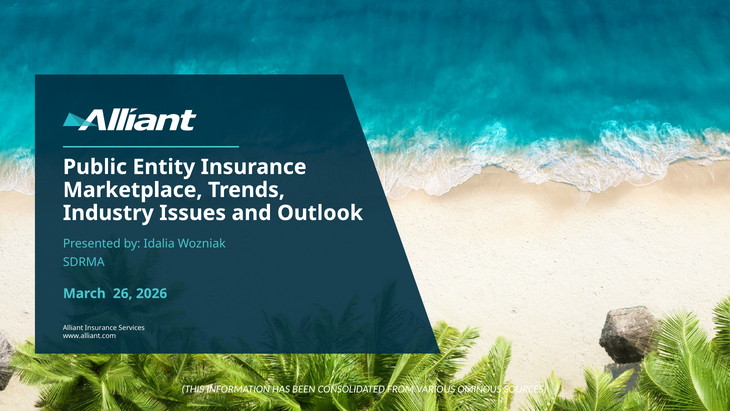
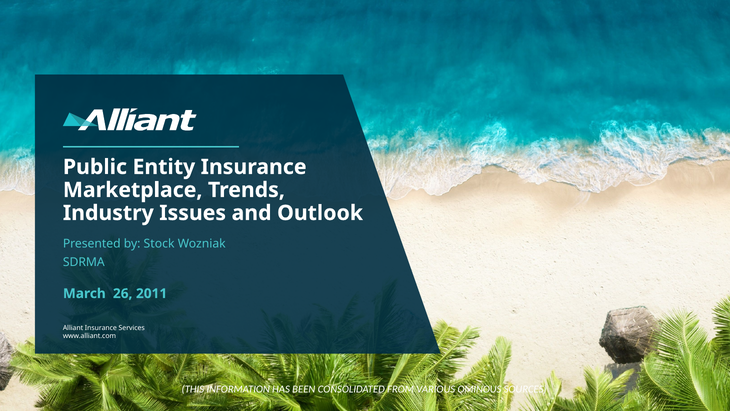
Idalia: Idalia -> Stock
2026: 2026 -> 2011
